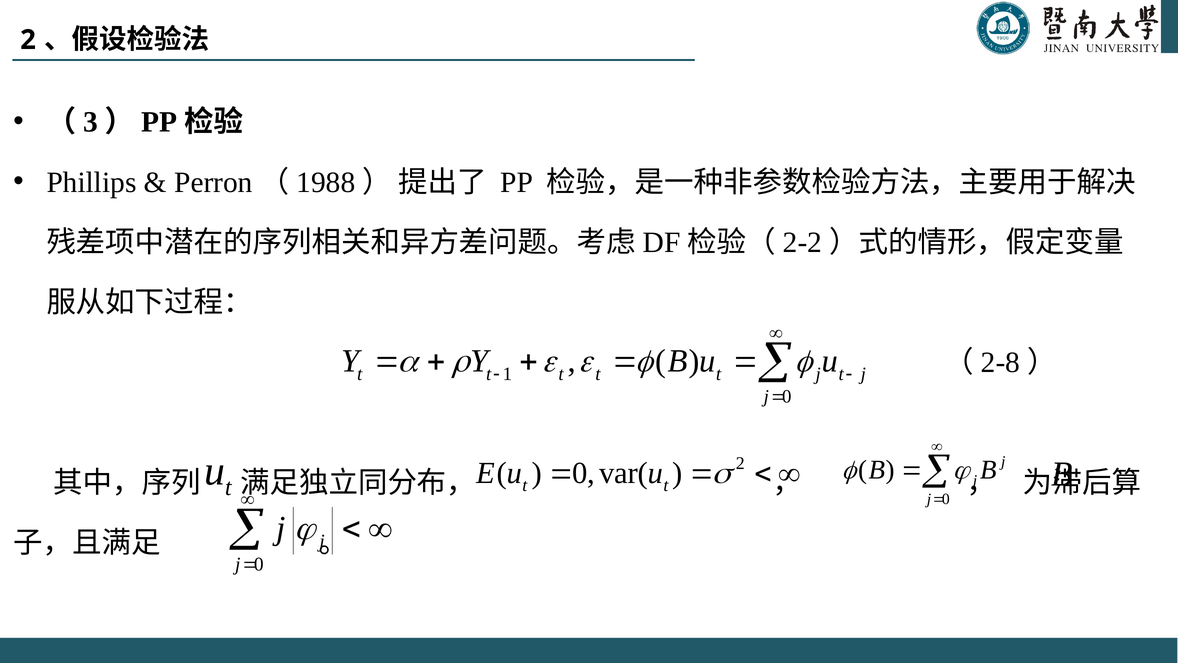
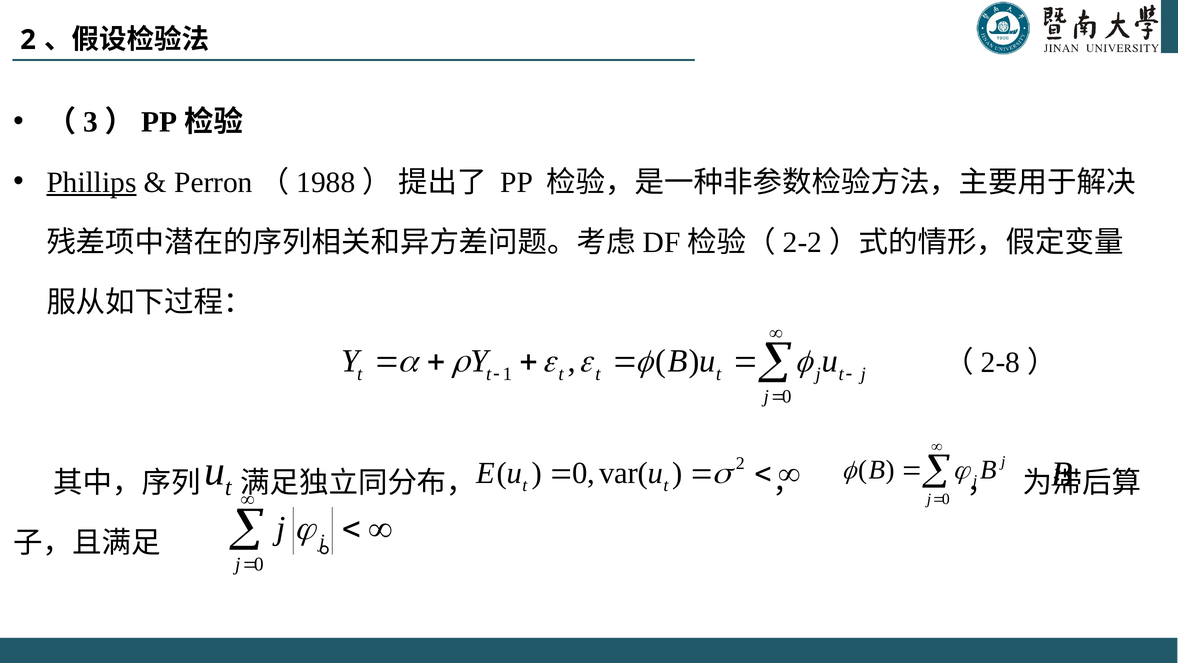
Phillips underline: none -> present
